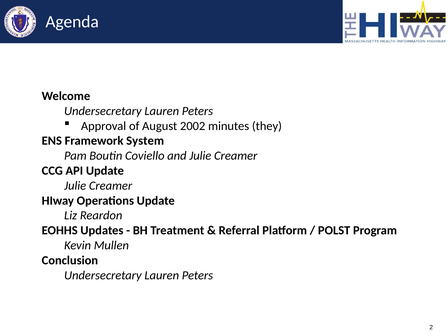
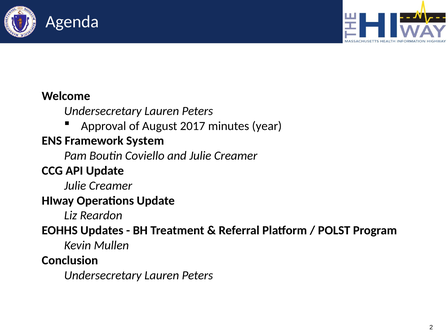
2002: 2002 -> 2017
they: they -> year
